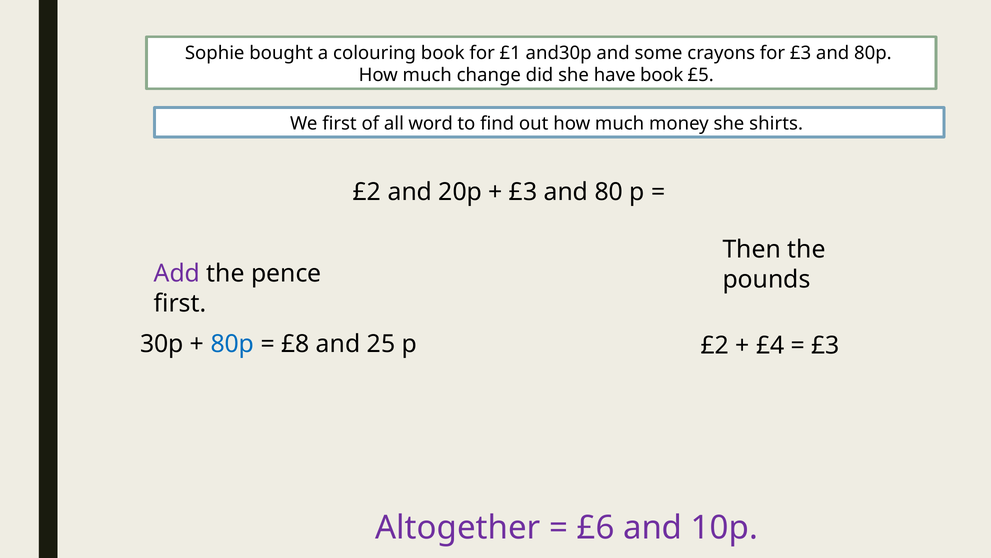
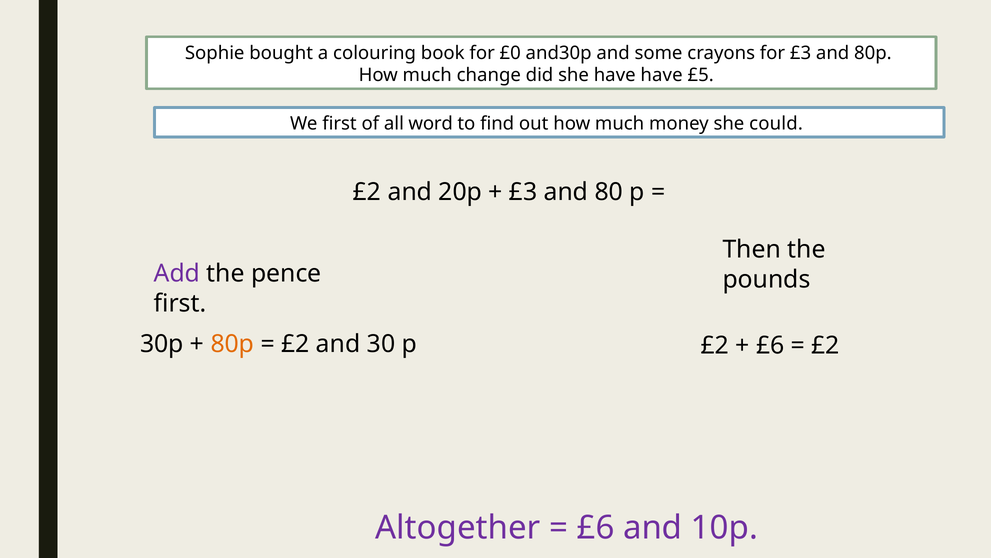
£1: £1 -> £0
have book: book -> have
shirts: shirts -> could
80p at (232, 344) colour: blue -> orange
£8 at (295, 344): £8 -> £2
25: 25 -> 30
£4 at (770, 345): £4 -> £6
£3 at (826, 345): £3 -> £2
